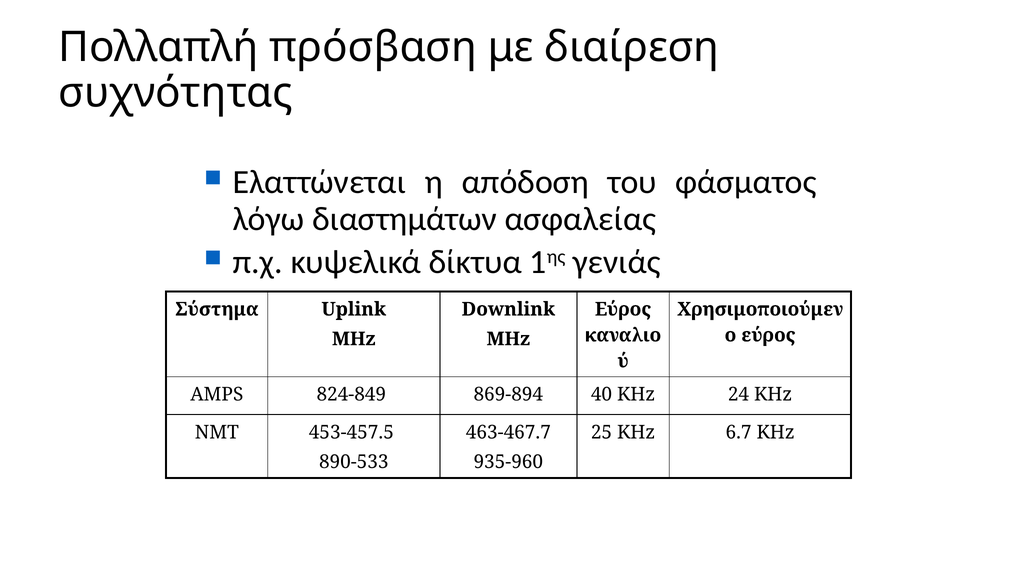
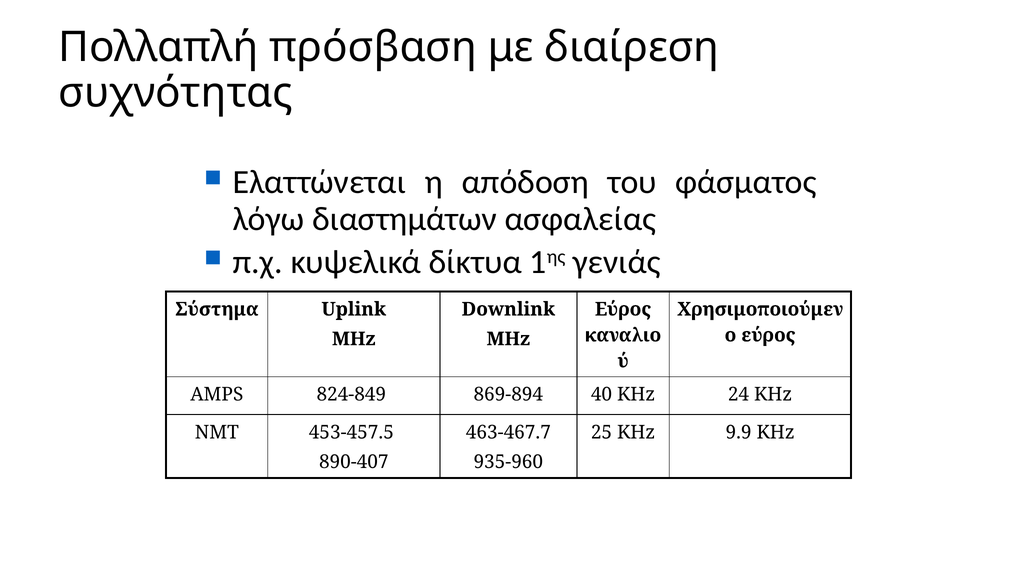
6.7: 6.7 -> 9.9
890-533: 890-533 -> 890-407
